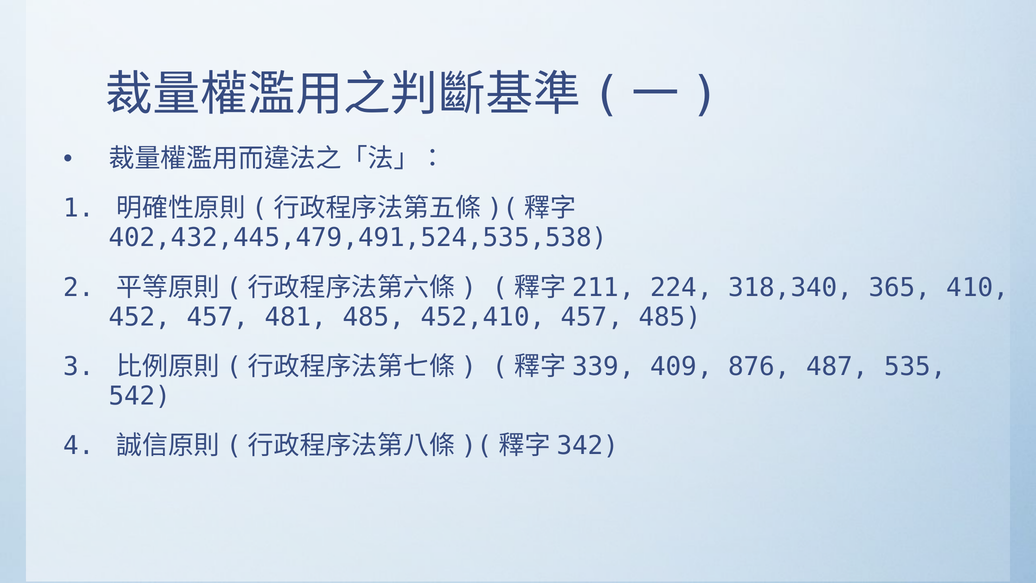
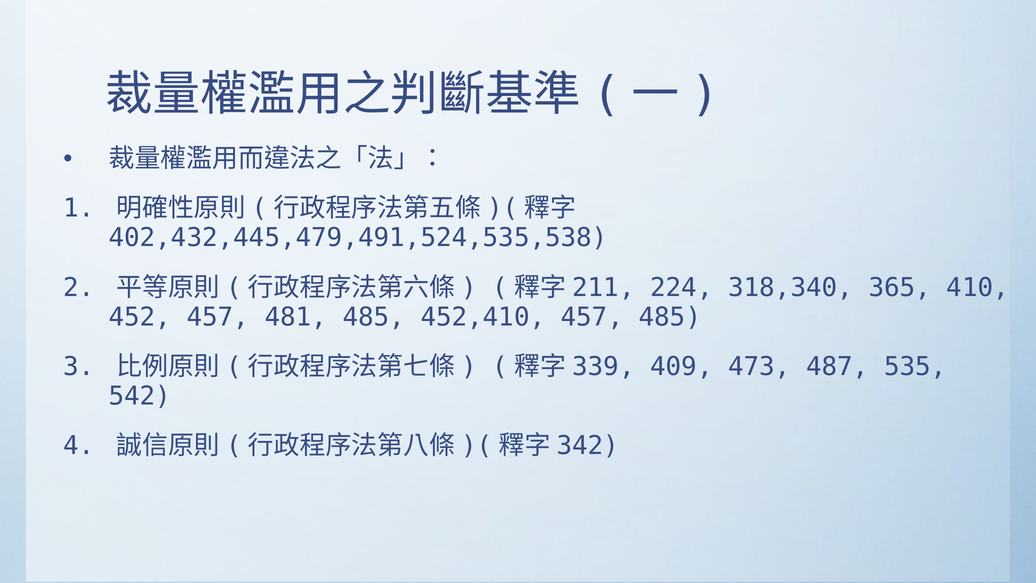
876: 876 -> 473
